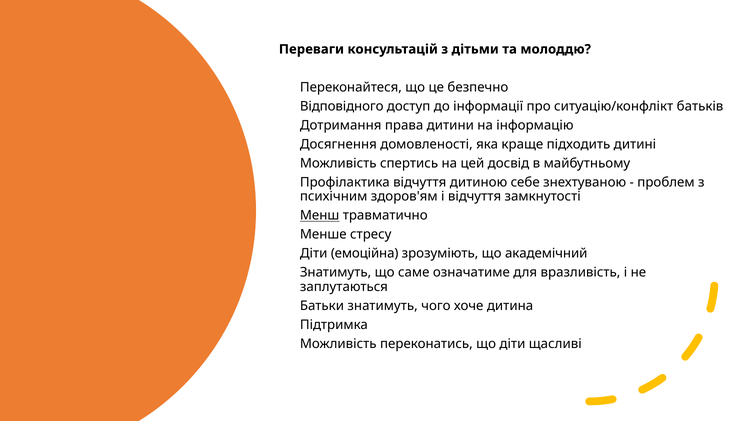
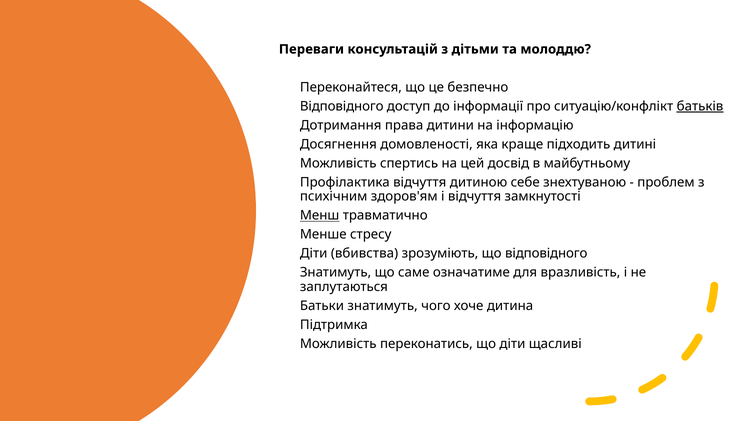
батьків underline: none -> present
емоційна: емоційна -> вбивства
що академічний: академічний -> відповідного
